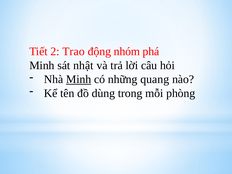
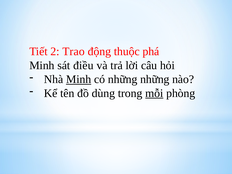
nhóm: nhóm -> thuộc
nhật: nhật -> điều
những quang: quang -> những
mỗi underline: none -> present
